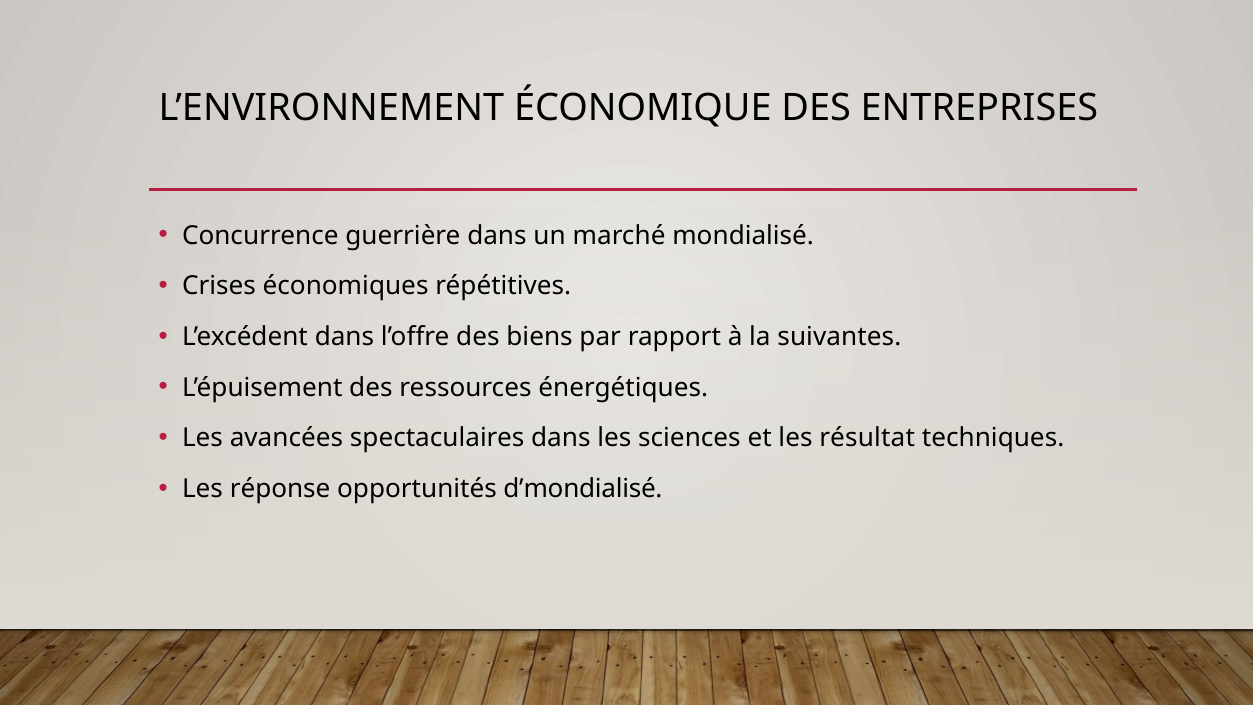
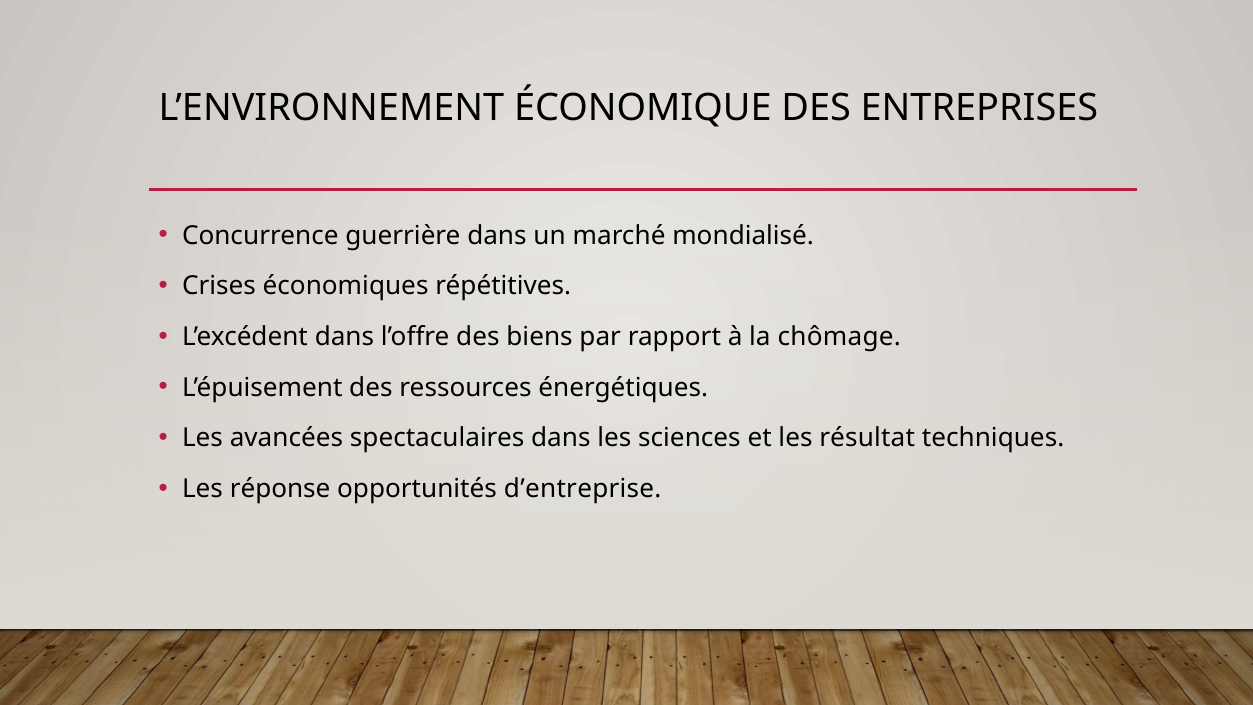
suivantes: suivantes -> chômage
d’mondialisé: d’mondialisé -> d’entreprise
